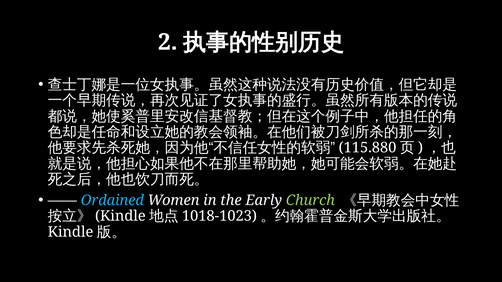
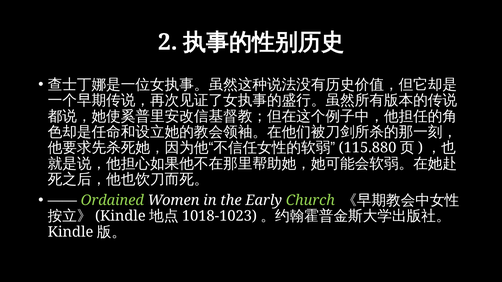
Ordained colour: light blue -> light green
